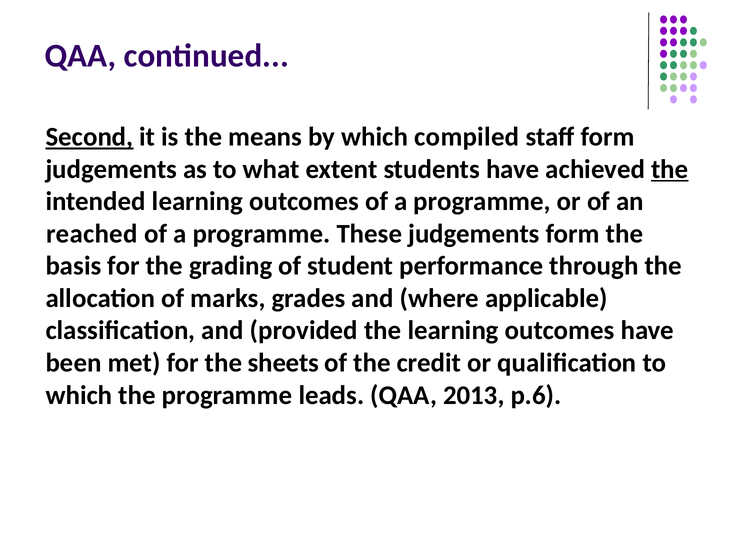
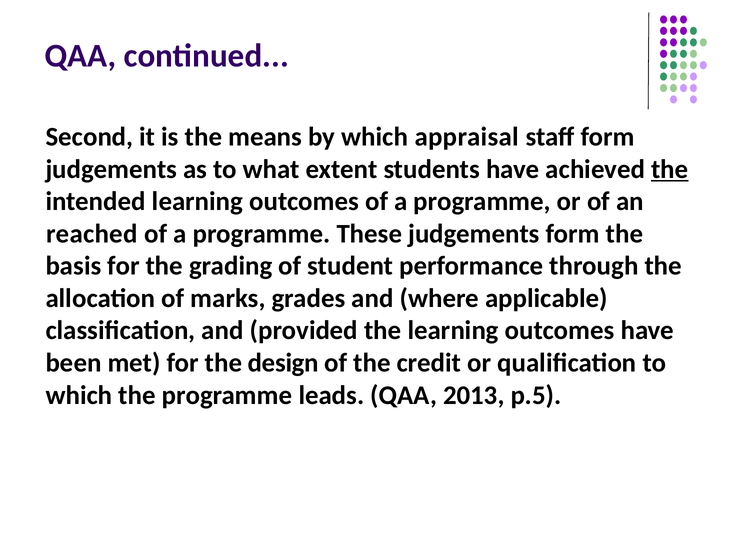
Second underline: present -> none
compiled: compiled -> appraisal
sheets: sheets -> design
p.6: p.6 -> p.5
